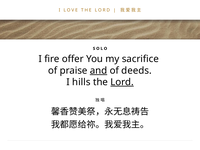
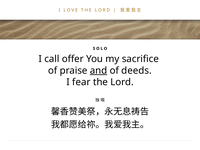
fire: fire -> call
hills: hills -> fear
Lord at (122, 82) underline: present -> none
